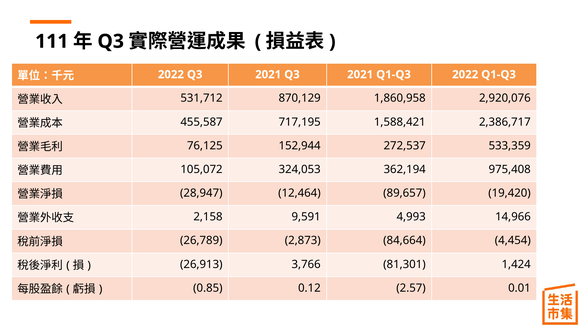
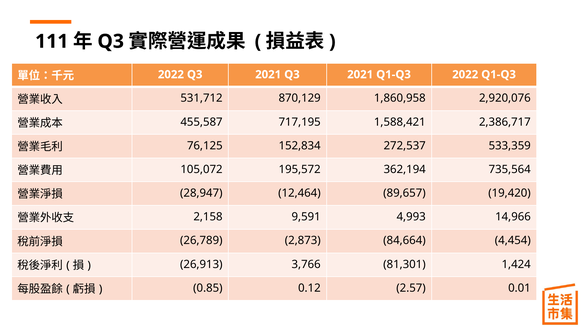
152,944: 152,944 -> 152,834
324,053: 324,053 -> 195,572
975,408: 975,408 -> 735,564
